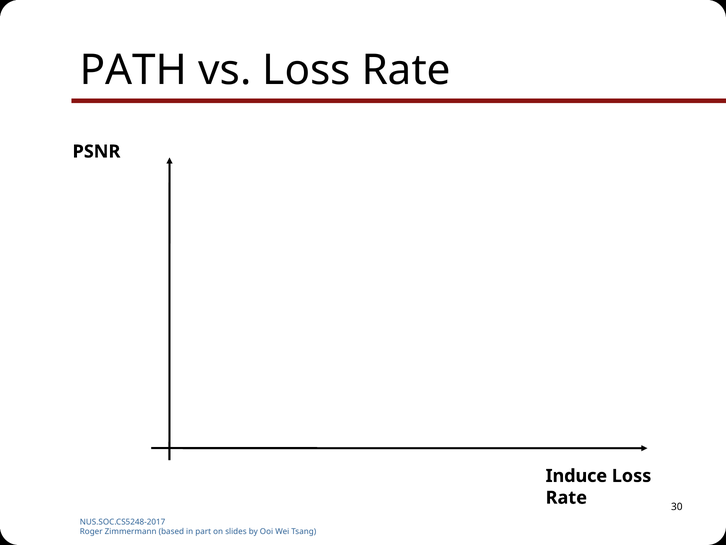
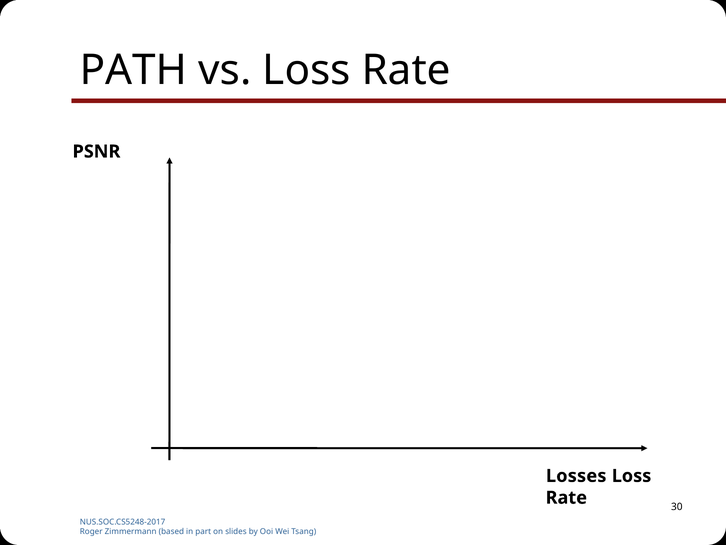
Induce: Induce -> Losses
